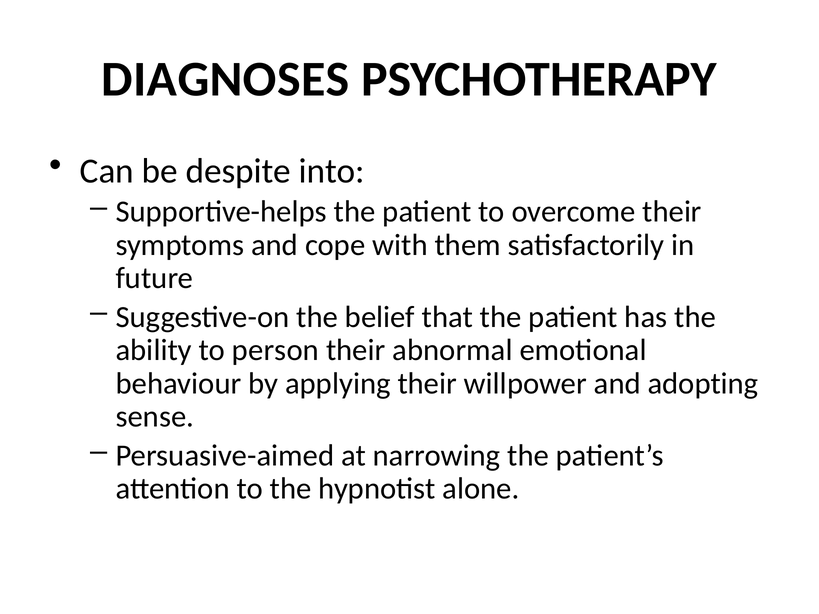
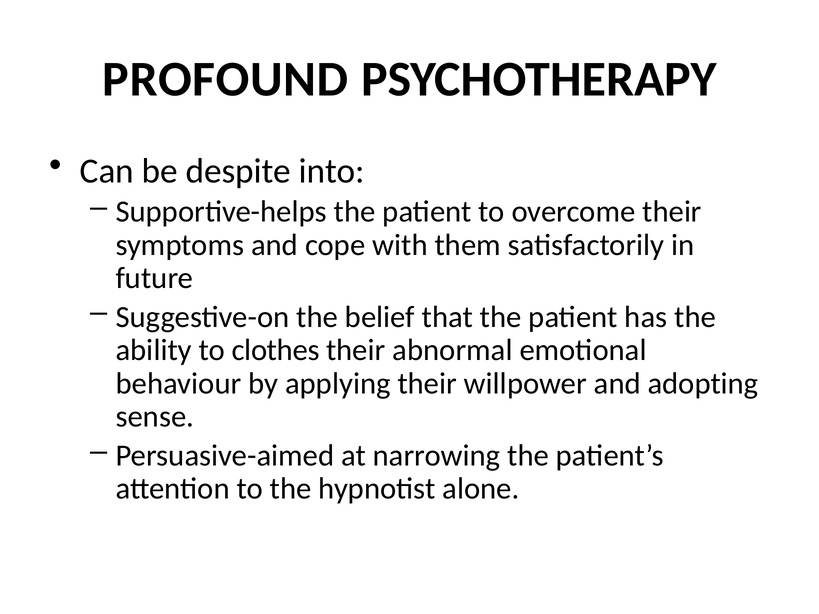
DIAGNOSES: DIAGNOSES -> PROFOUND
person: person -> clothes
